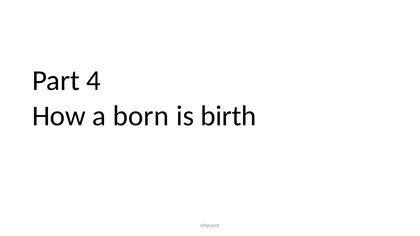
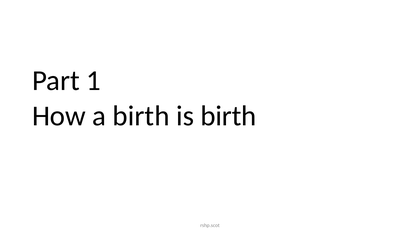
4: 4 -> 1
a born: born -> birth
